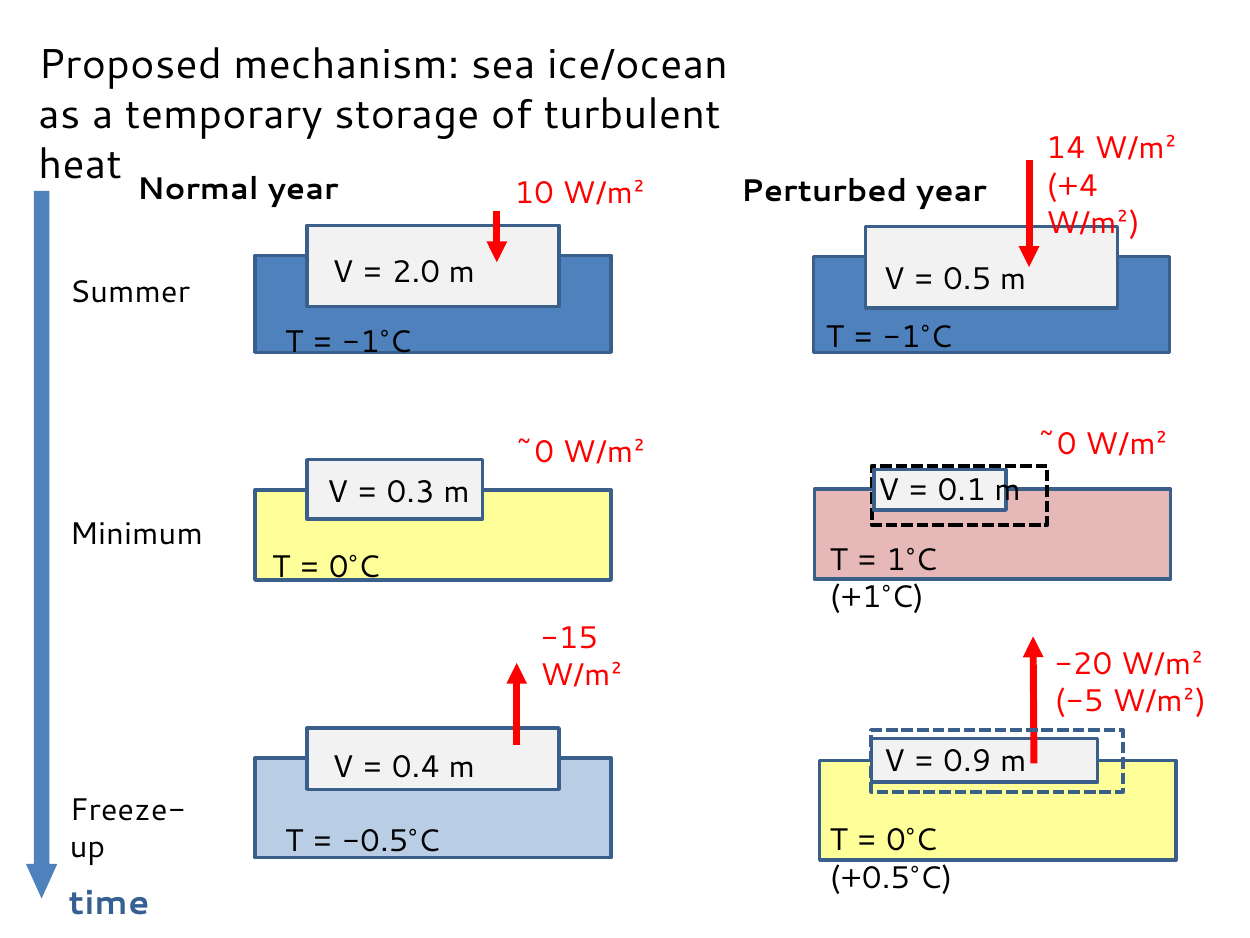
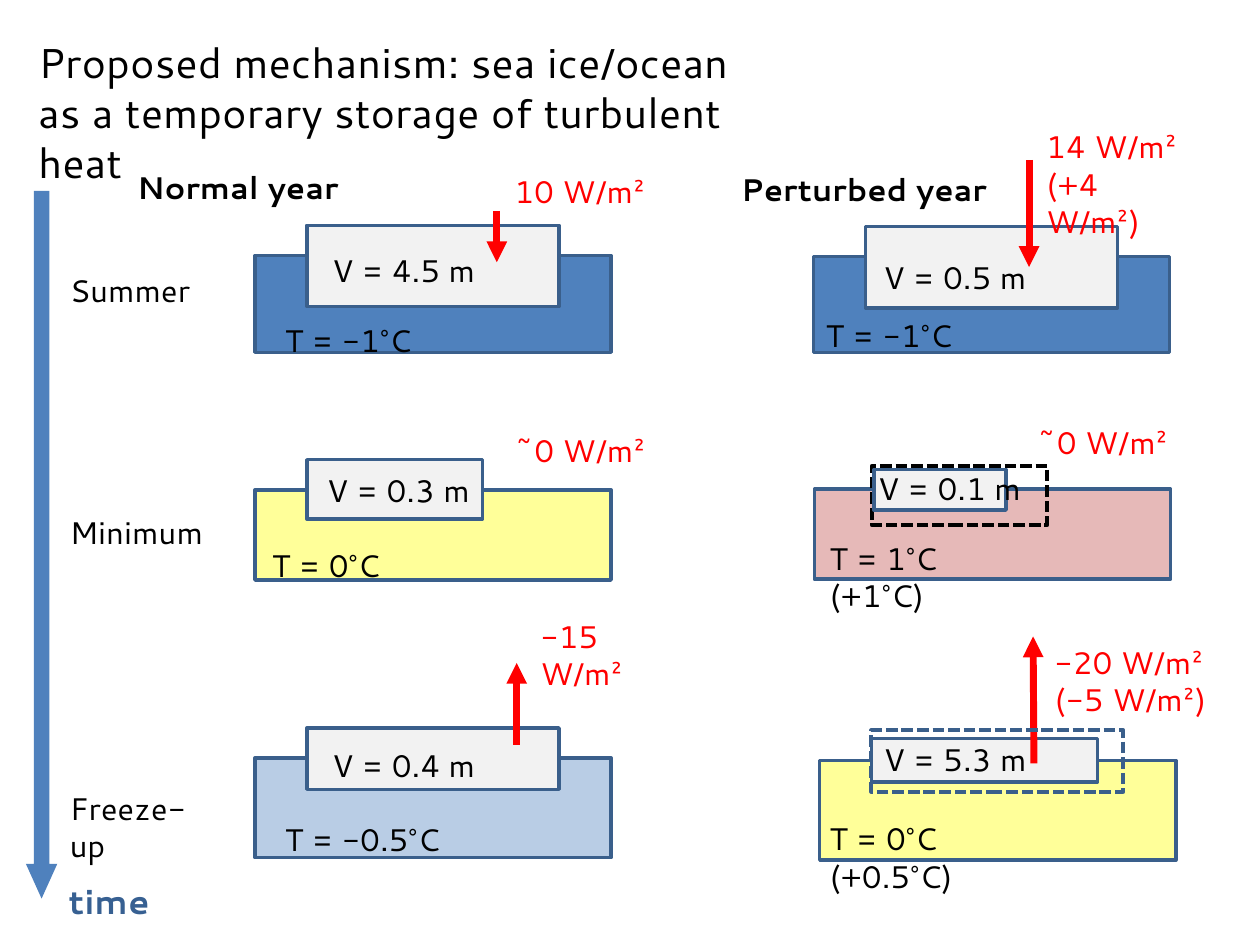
2.0: 2.0 -> 4.5
0.9: 0.9 -> 5.3
